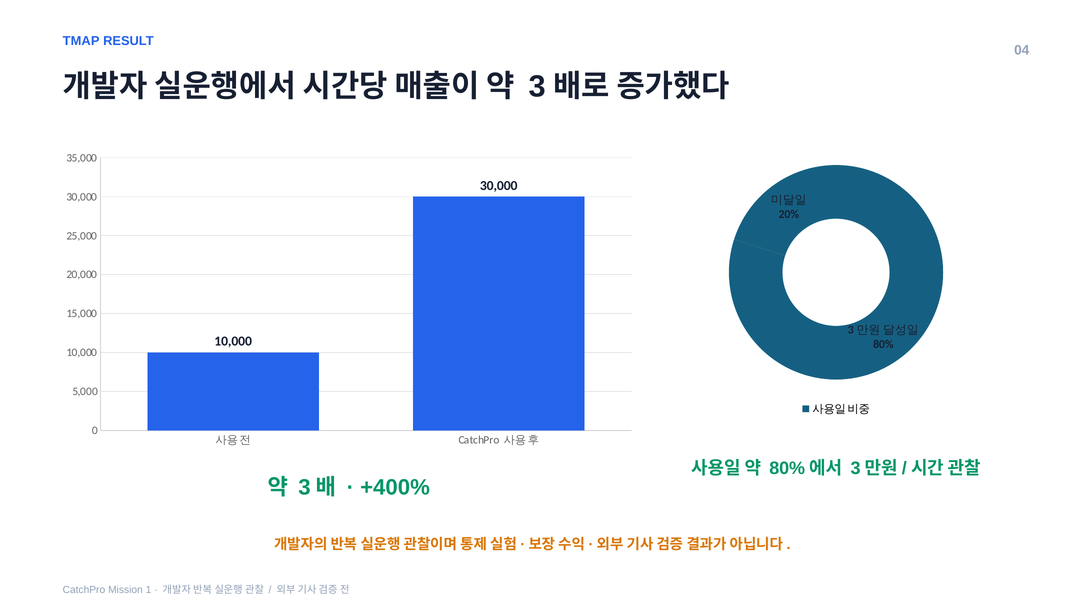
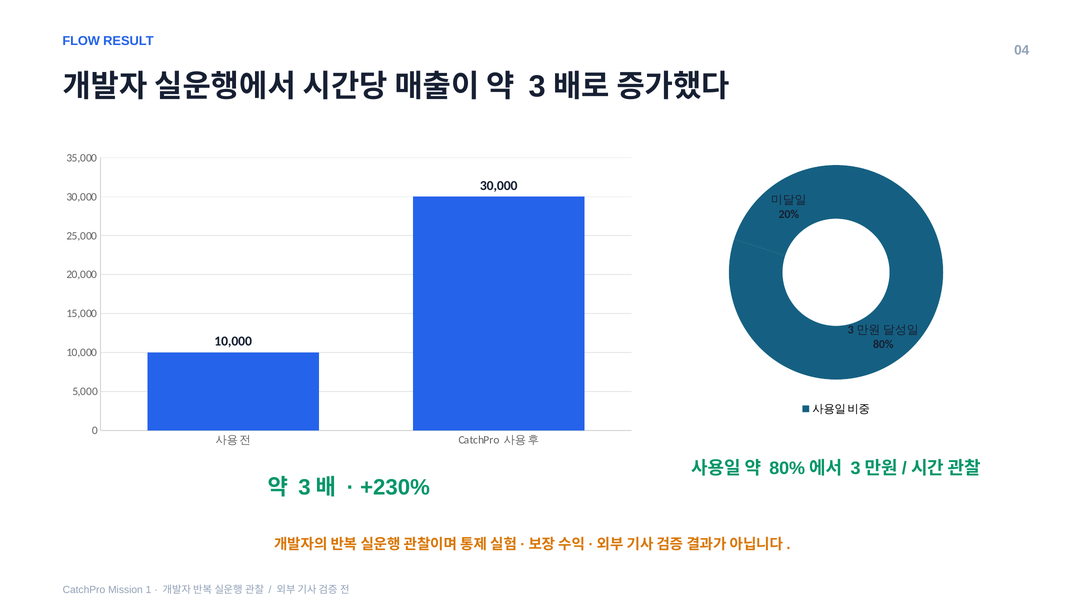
TMAP: TMAP -> FLOW
+400%: +400% -> +230%
